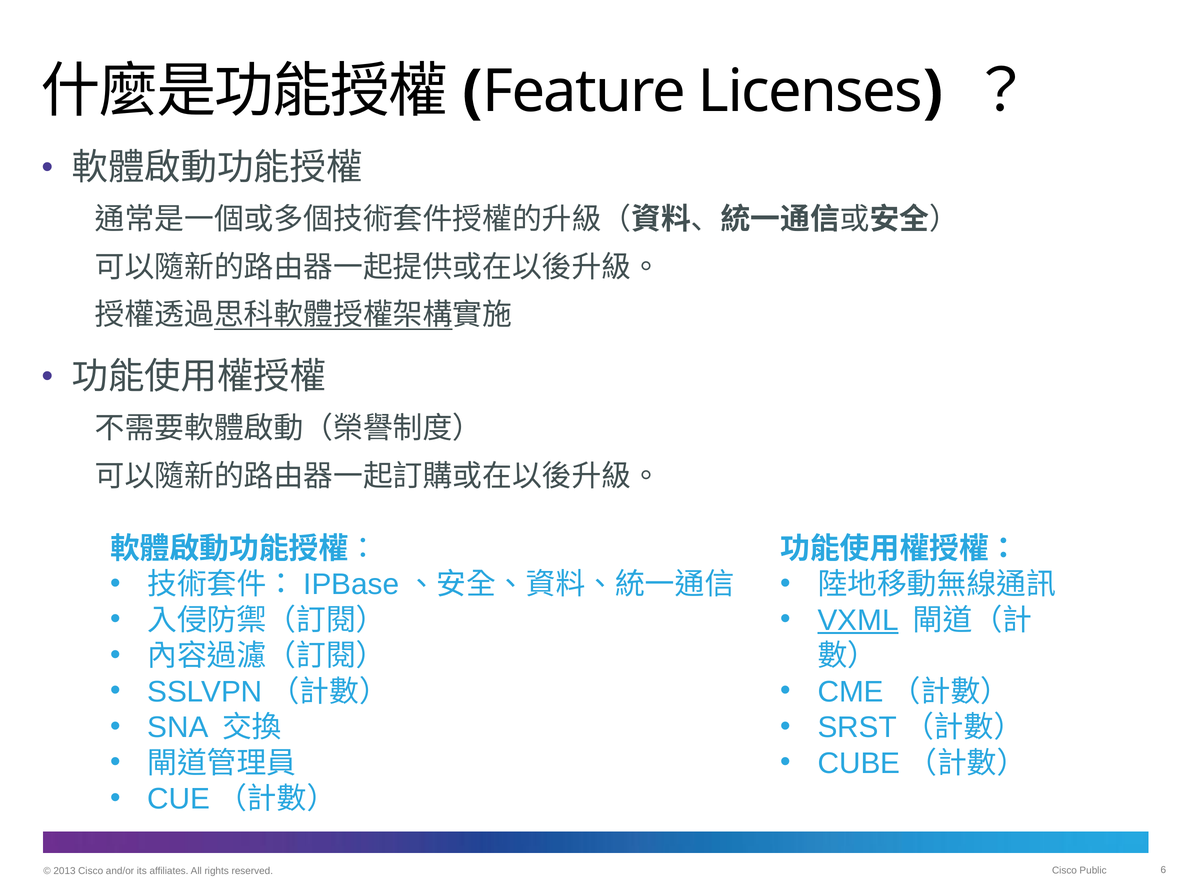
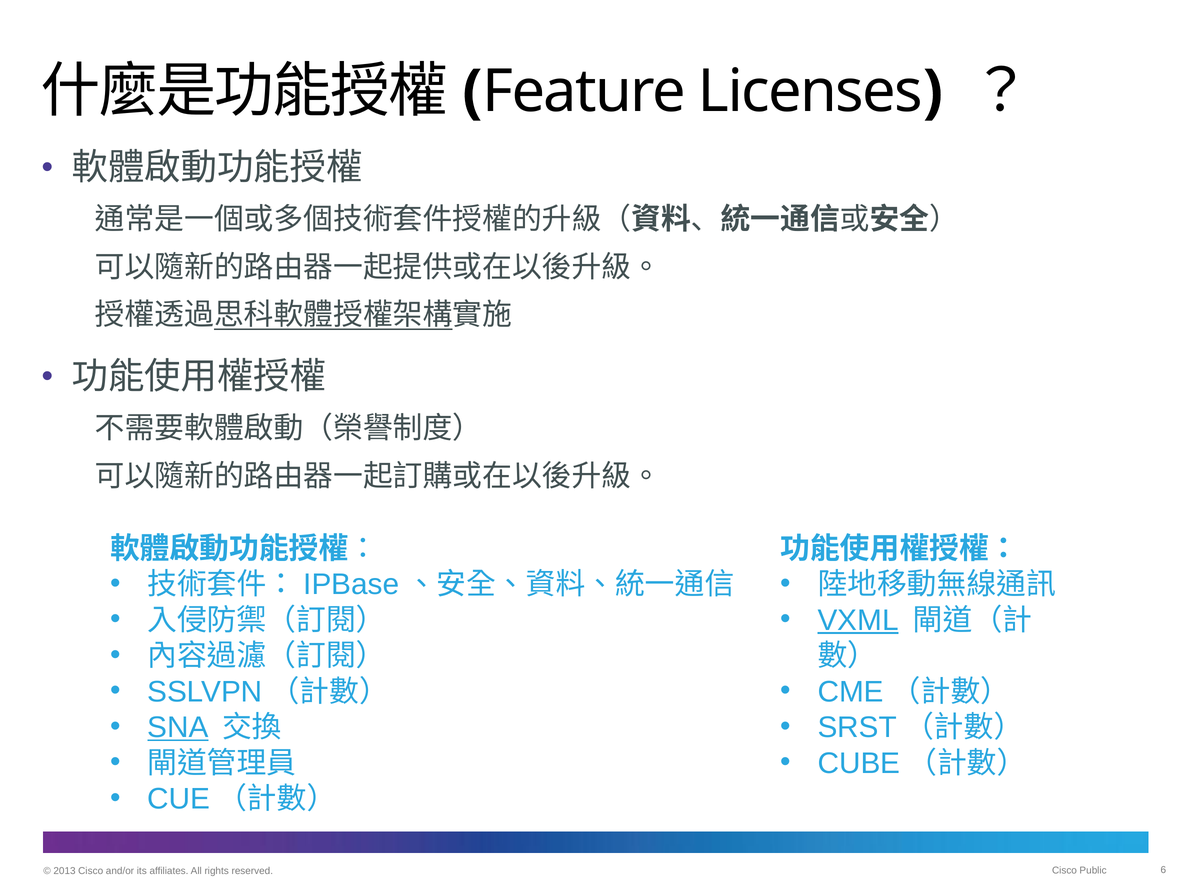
SNA underline: none -> present
